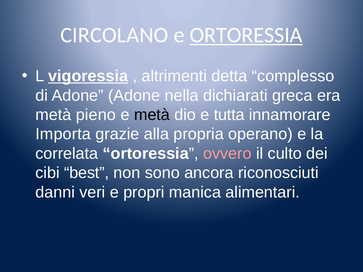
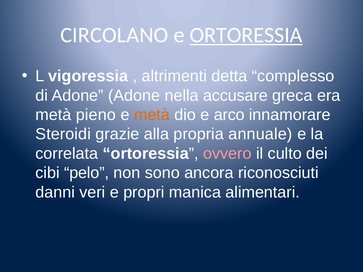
vigoressia underline: present -> none
dichiarati: dichiarati -> accusare
metà at (152, 115) colour: black -> orange
tutta: tutta -> arco
Importa: Importa -> Steroidi
operano: operano -> annuale
best: best -> pelo
